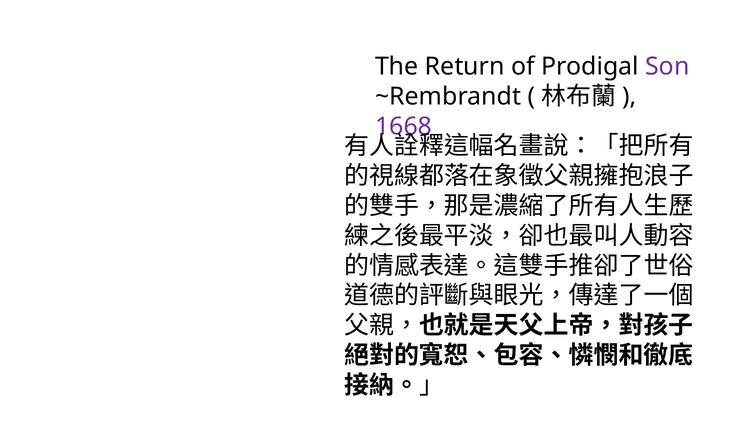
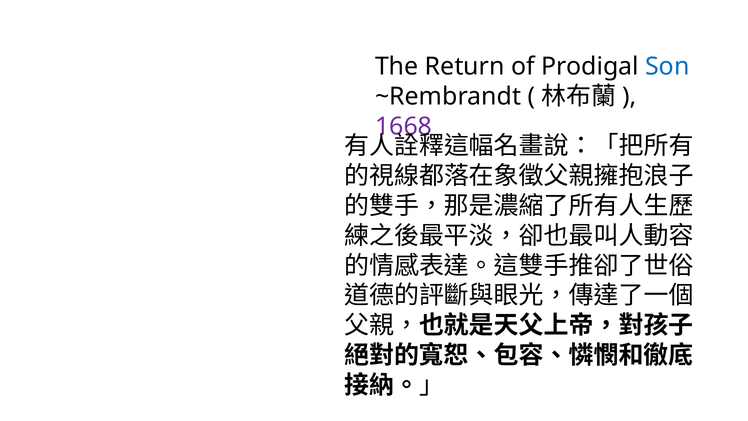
Son colour: purple -> blue
